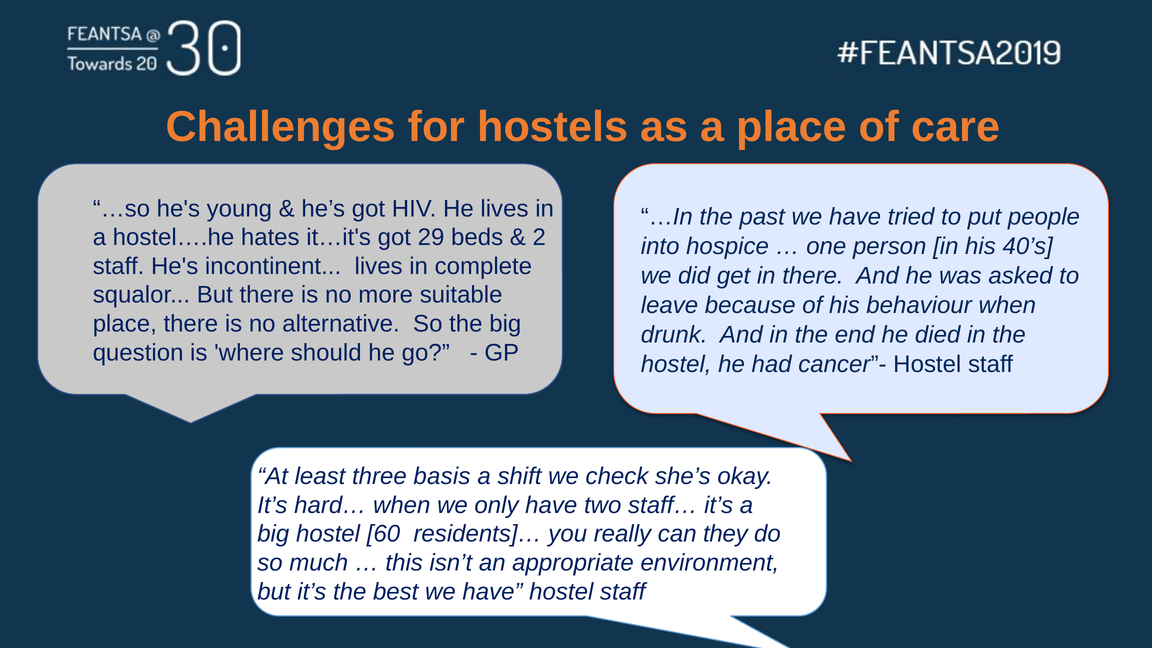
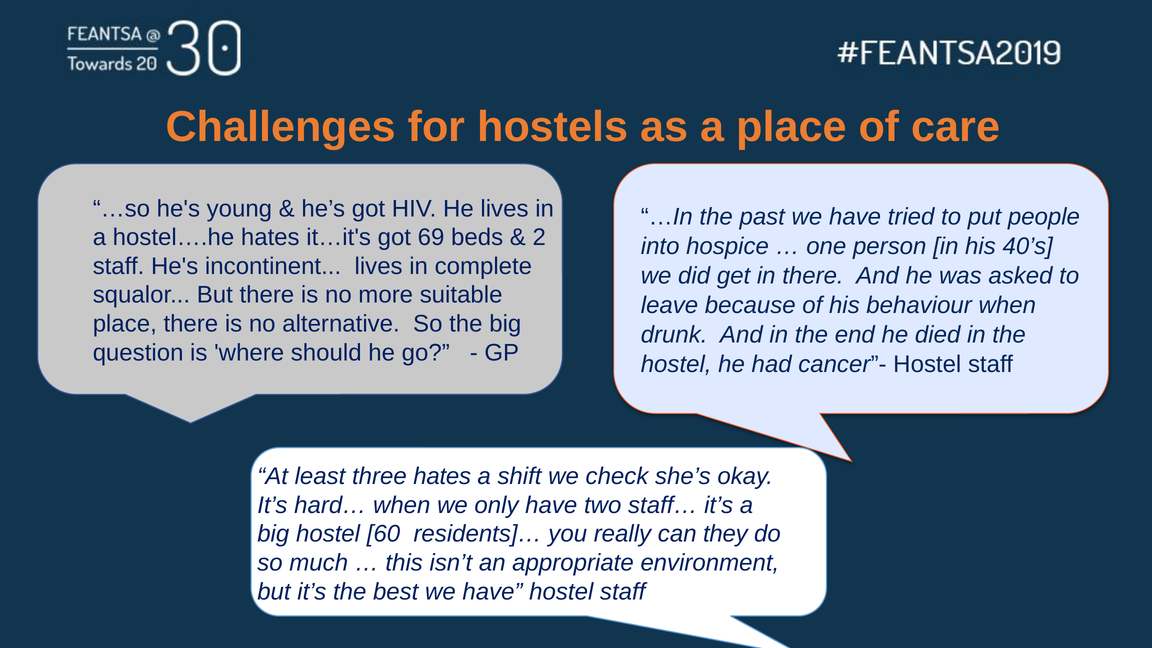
29: 29 -> 69
three basis: basis -> hates
